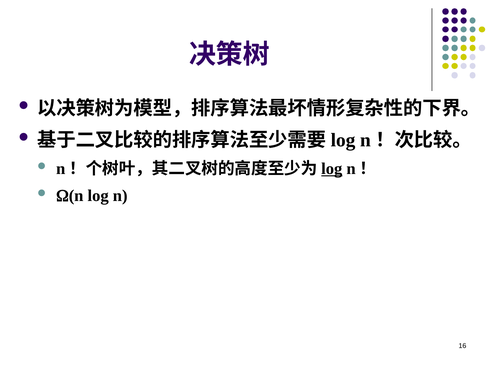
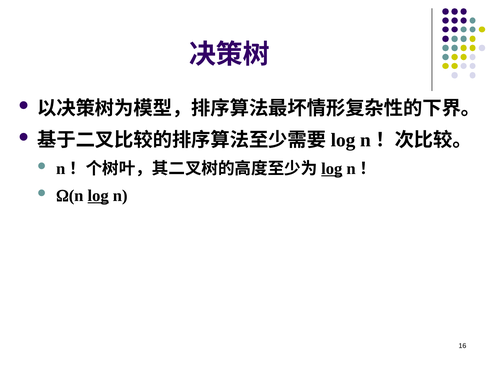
log at (98, 196) underline: none -> present
